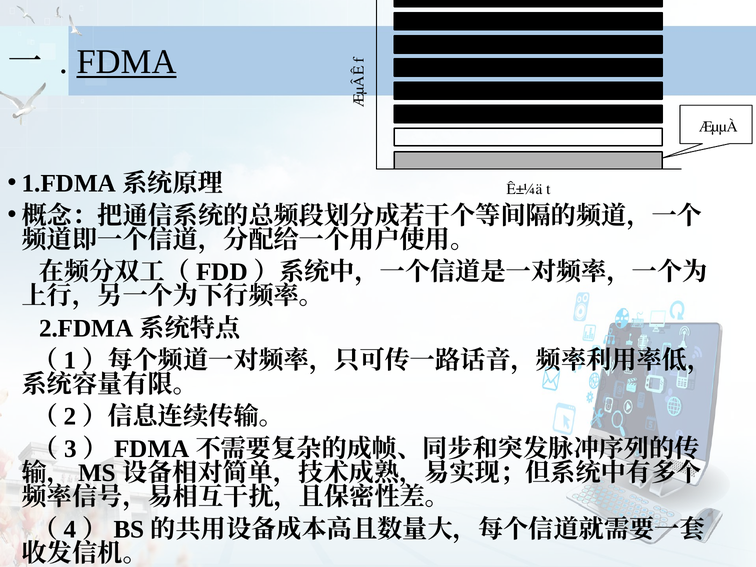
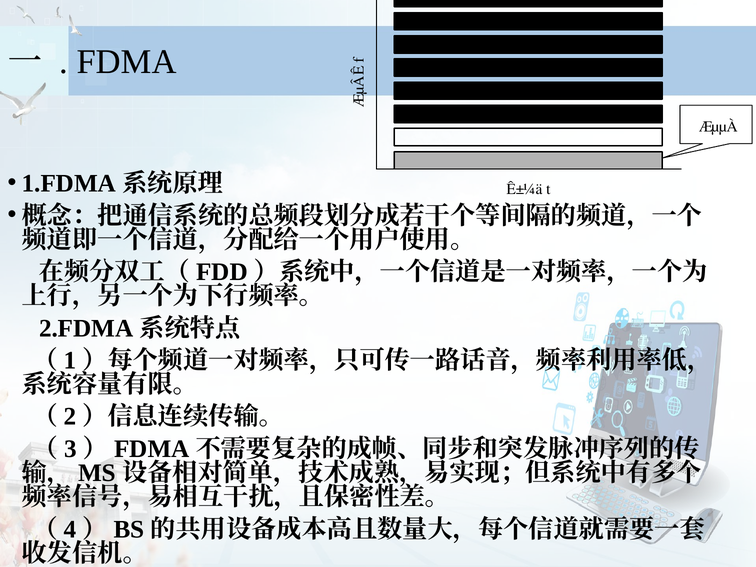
FDMA underline: present -> none
